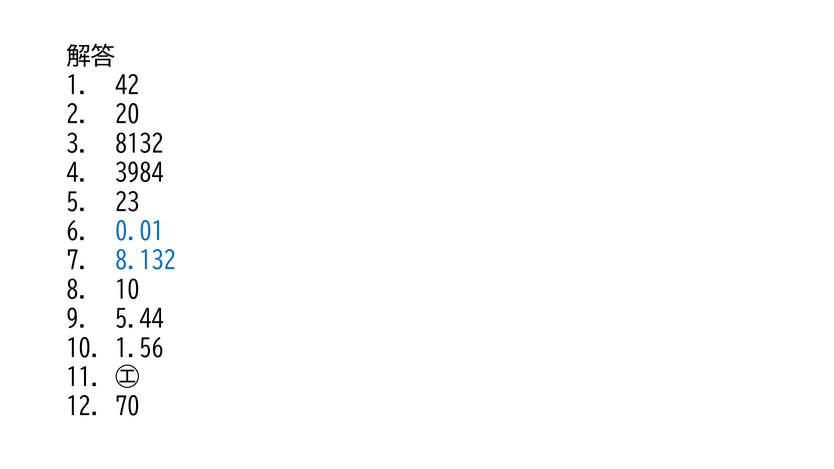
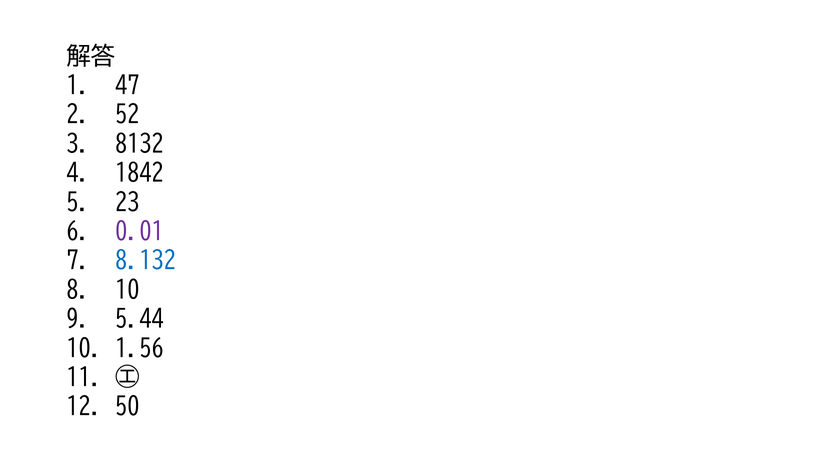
42: 42 -> 47
20: 20 -> 52
3984: 3984 -> 1842
0.01 colour: blue -> purple
70: 70 -> 50
